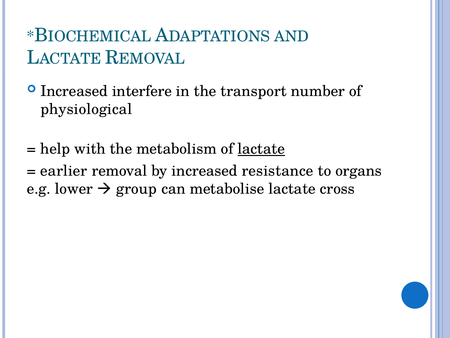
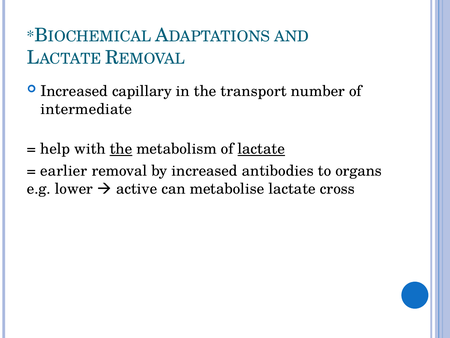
interfere: interfere -> capillary
physiological: physiological -> intermediate
the at (121, 149) underline: none -> present
resistance: resistance -> antibodies
group: group -> active
